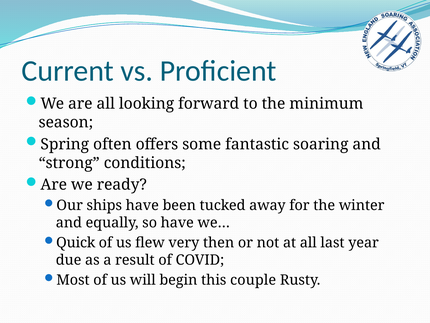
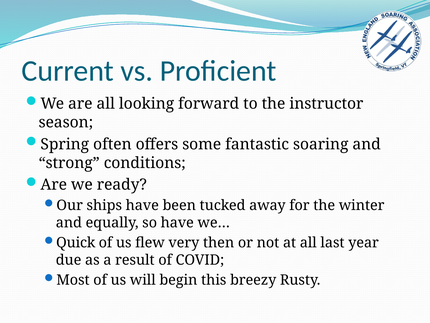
minimum: minimum -> instructor
couple: couple -> breezy
